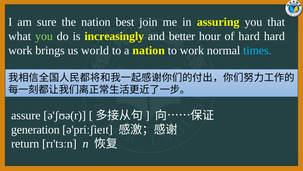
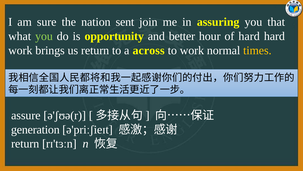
best: best -> sent
increasingly: increasingly -> opportunity
us world: world -> return
a nation: nation -> across
times colour: light blue -> yellow
